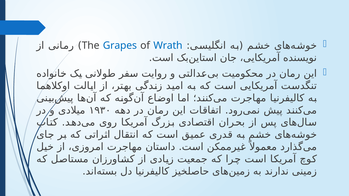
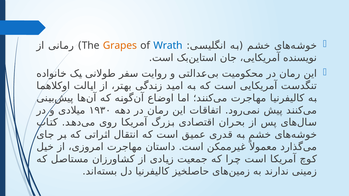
Grapes colour: blue -> orange
